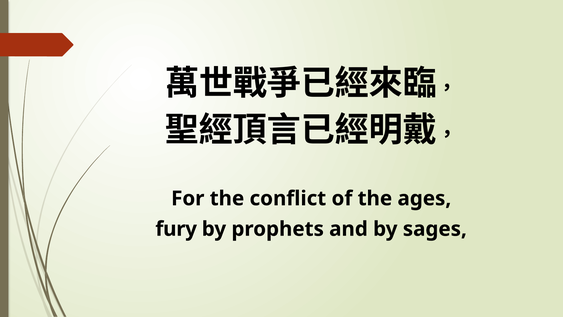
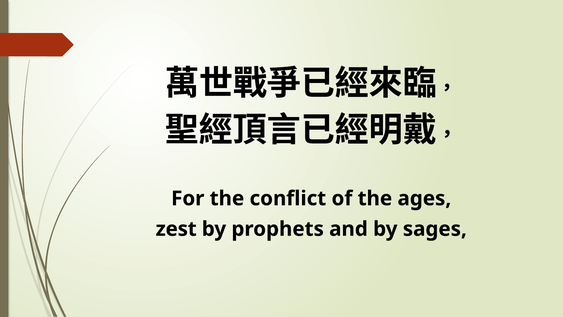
fury: fury -> zest
